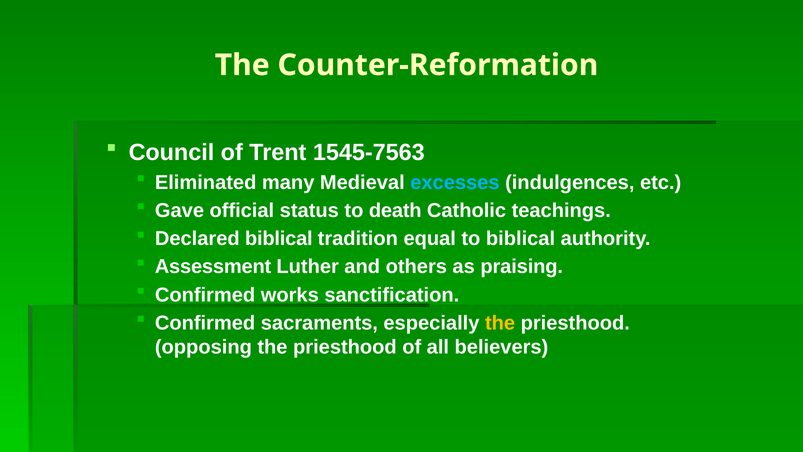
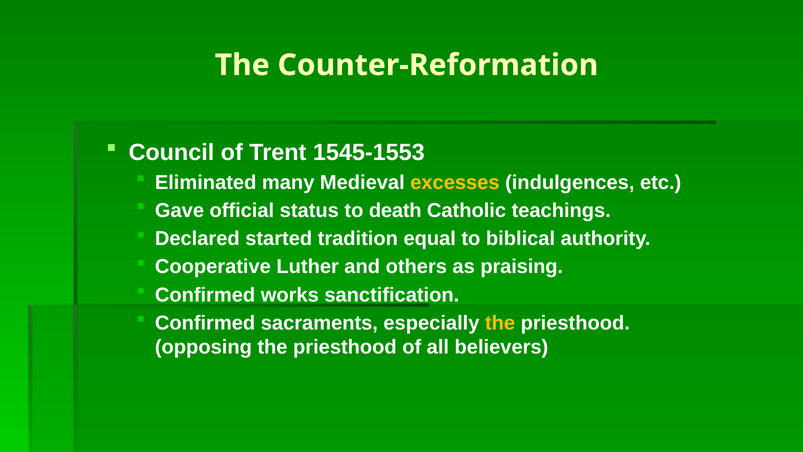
1545-7563: 1545-7563 -> 1545-1553
excesses colour: light blue -> yellow
Declared biblical: biblical -> started
Assessment: Assessment -> Cooperative
